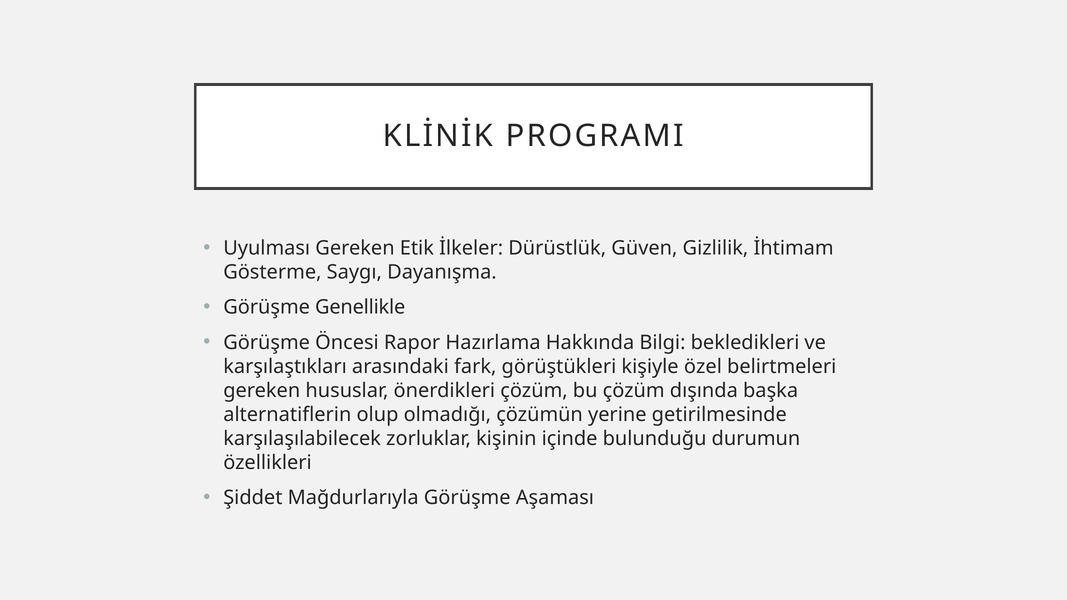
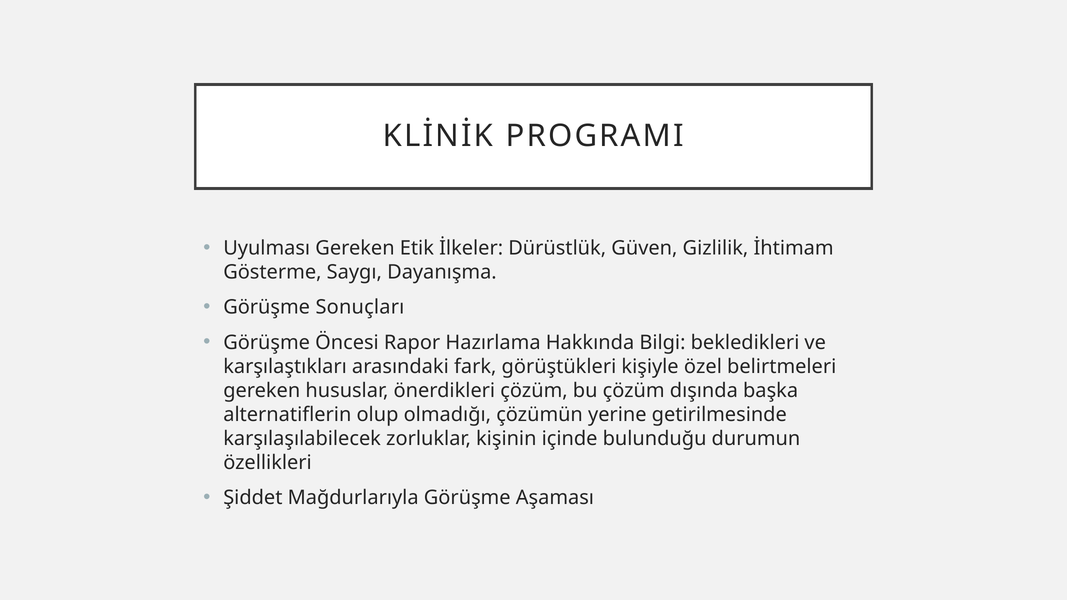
Genellikle: Genellikle -> Sonuçları
